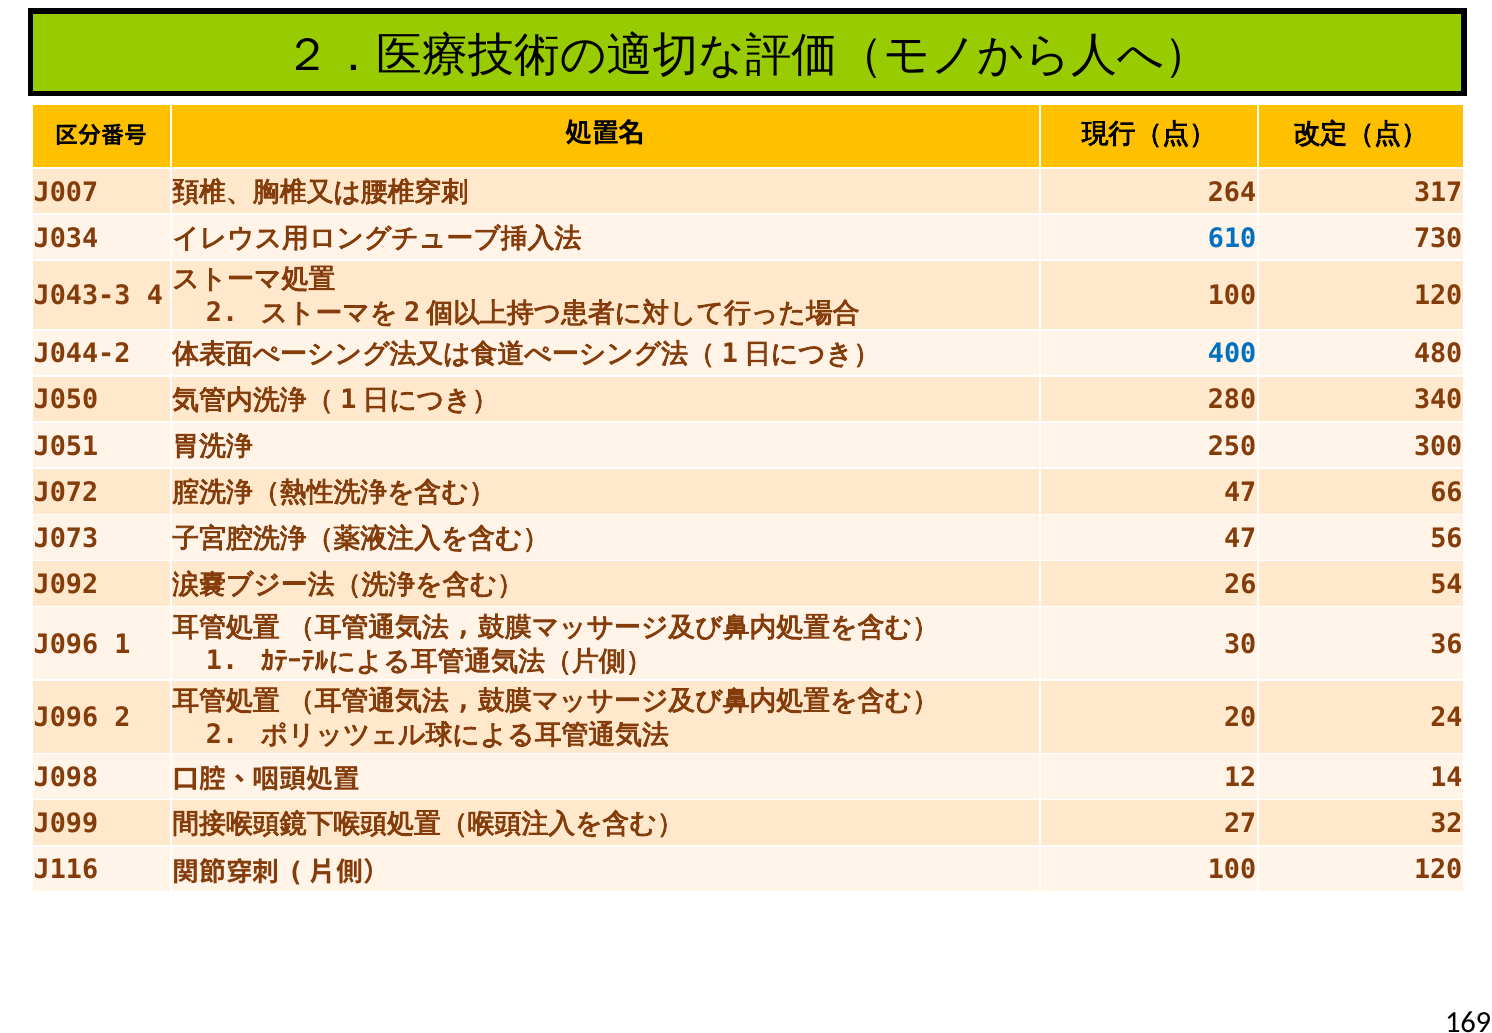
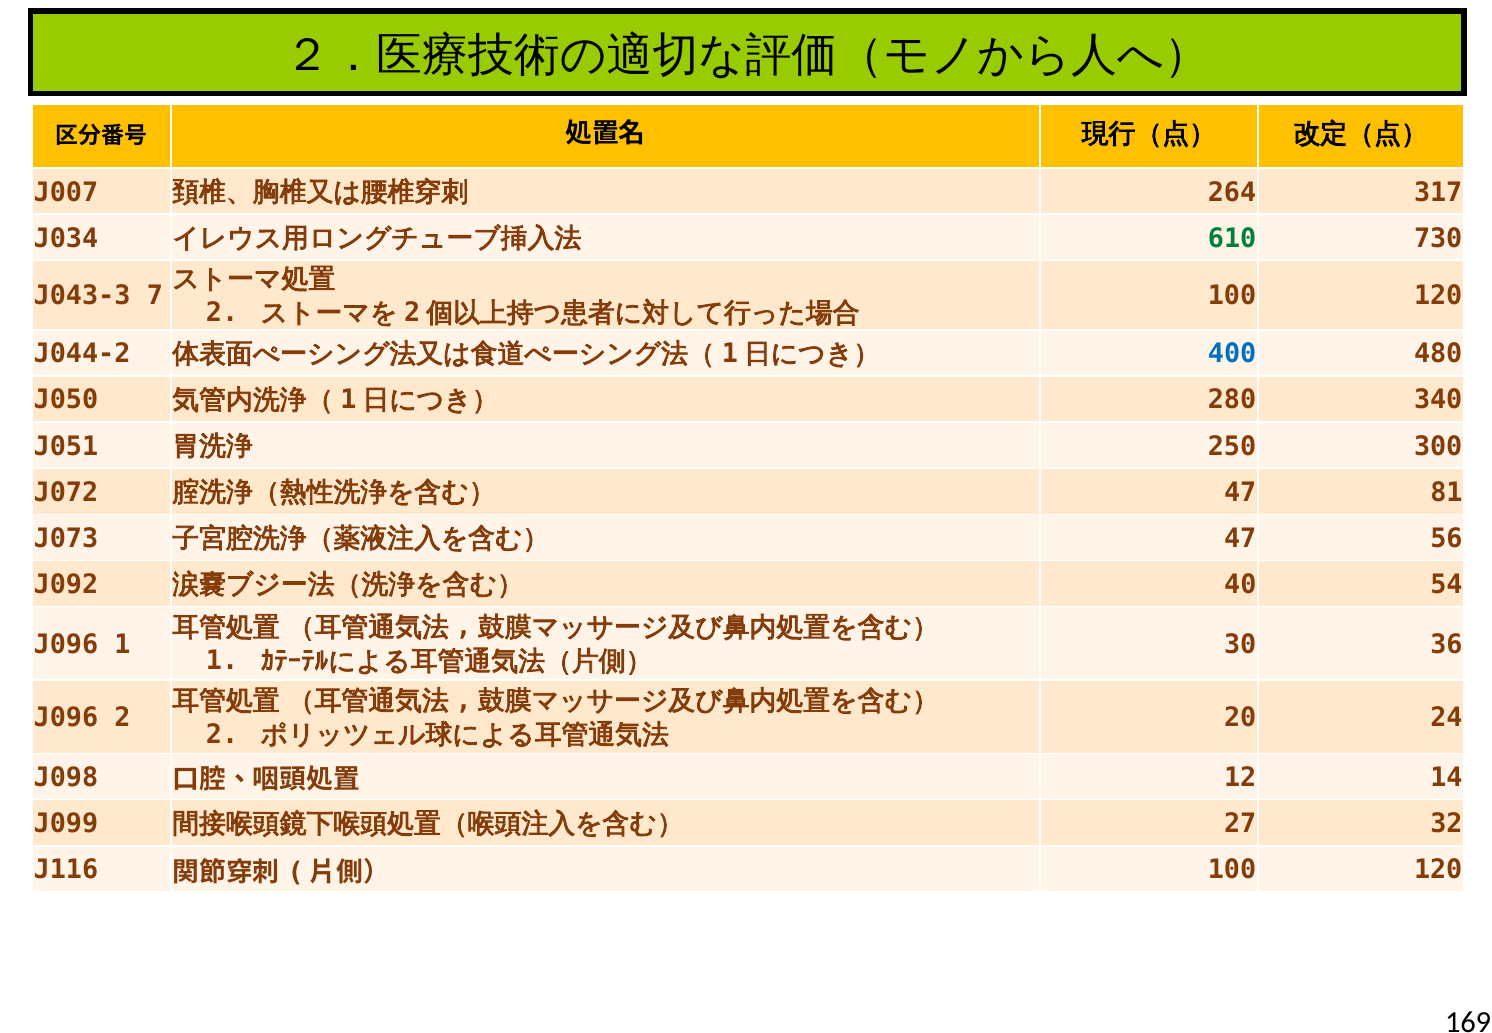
610 colour: blue -> green
4: 4 -> 7
66: 66 -> 81
26: 26 -> 40
